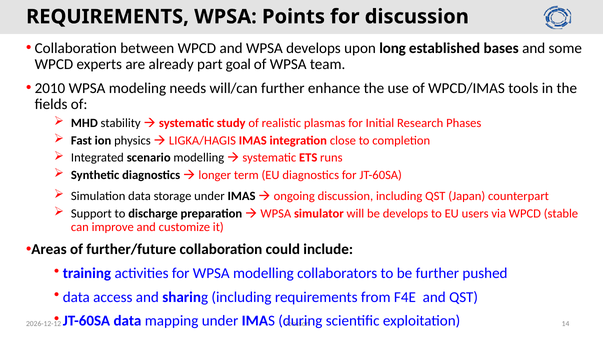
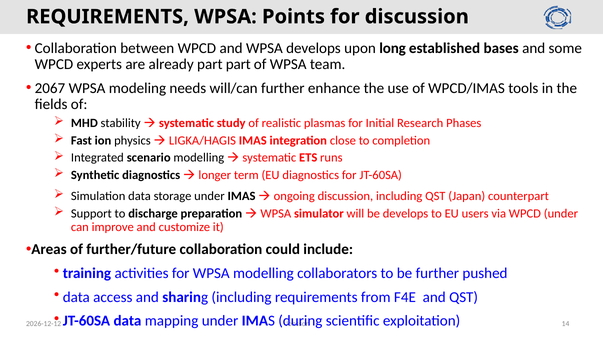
part goal: goal -> part
2010: 2010 -> 2067
WPCD stable: stable -> under
